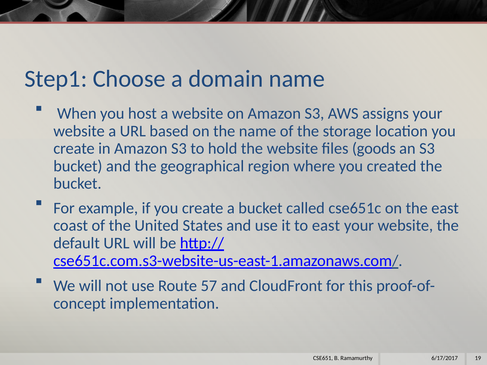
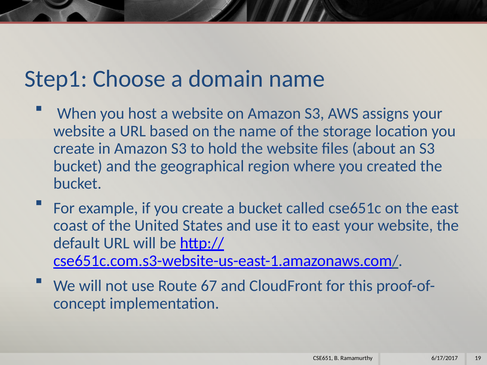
goods: goods -> about
57: 57 -> 67
